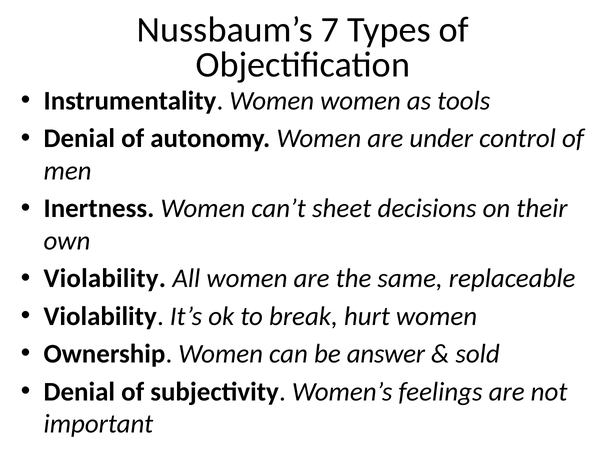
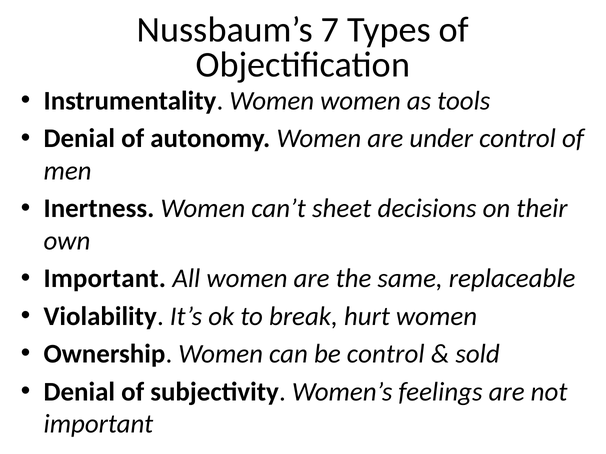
Violability at (105, 279): Violability -> Important
be answer: answer -> control
